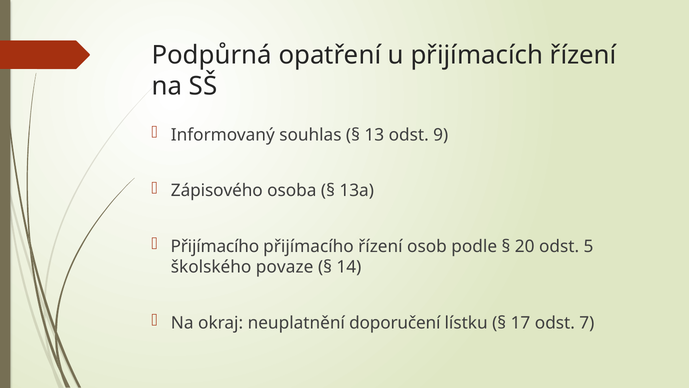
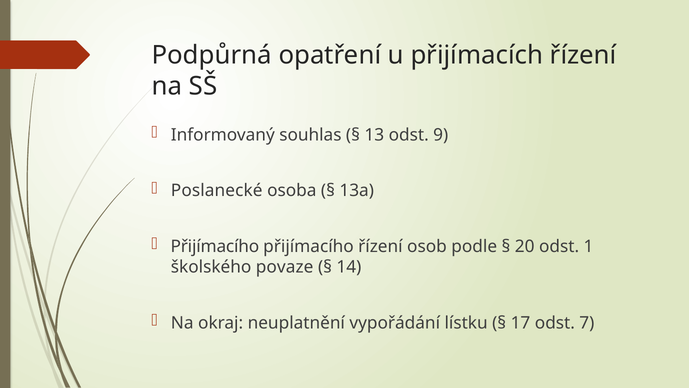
Zápisového: Zápisového -> Poslanecké
5: 5 -> 1
doporučení: doporučení -> vypořádání
